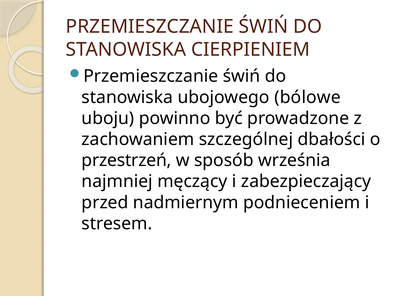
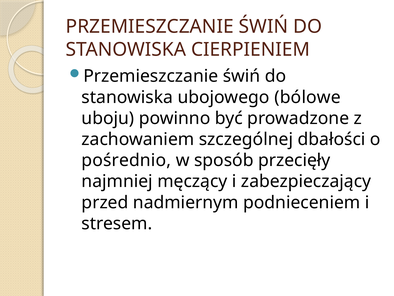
przestrzeń: przestrzeń -> pośrednio
września: września -> przecięły
